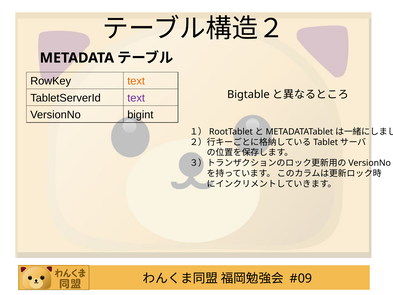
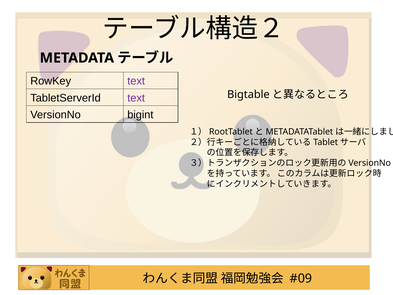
text at (136, 81) colour: orange -> purple
